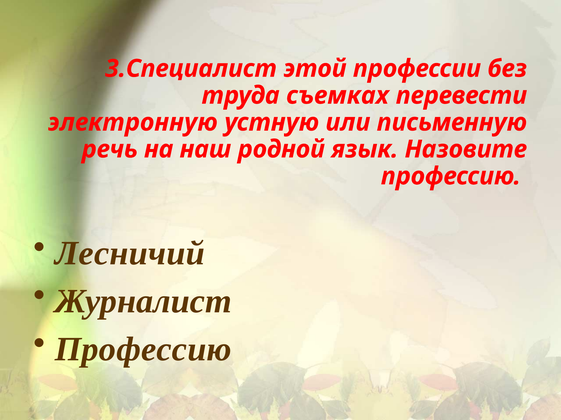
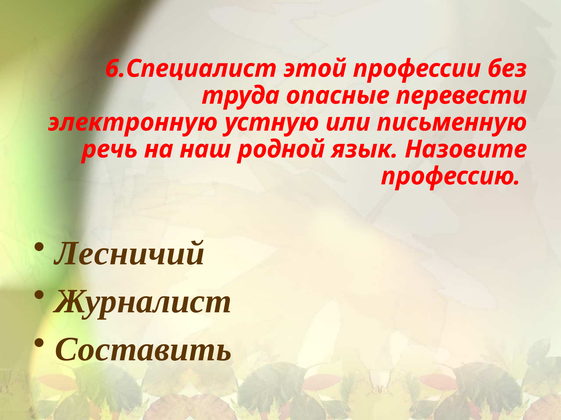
3.Специалист: 3.Специалист -> 6.Специалист
съемках: съемках -> опасные
Профессию at (143, 350): Профессию -> Составить
